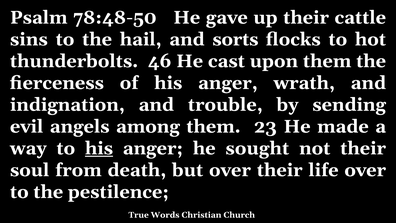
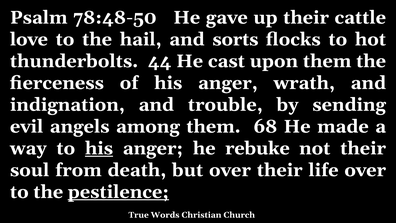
sins: sins -> love
46: 46 -> 44
23: 23 -> 68
sought: sought -> rebuke
pestilence underline: none -> present
